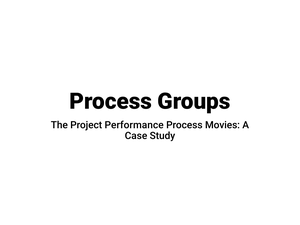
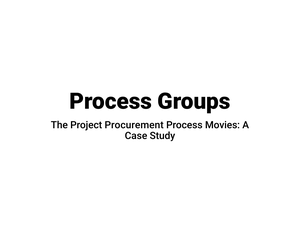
Performance: Performance -> Procurement
